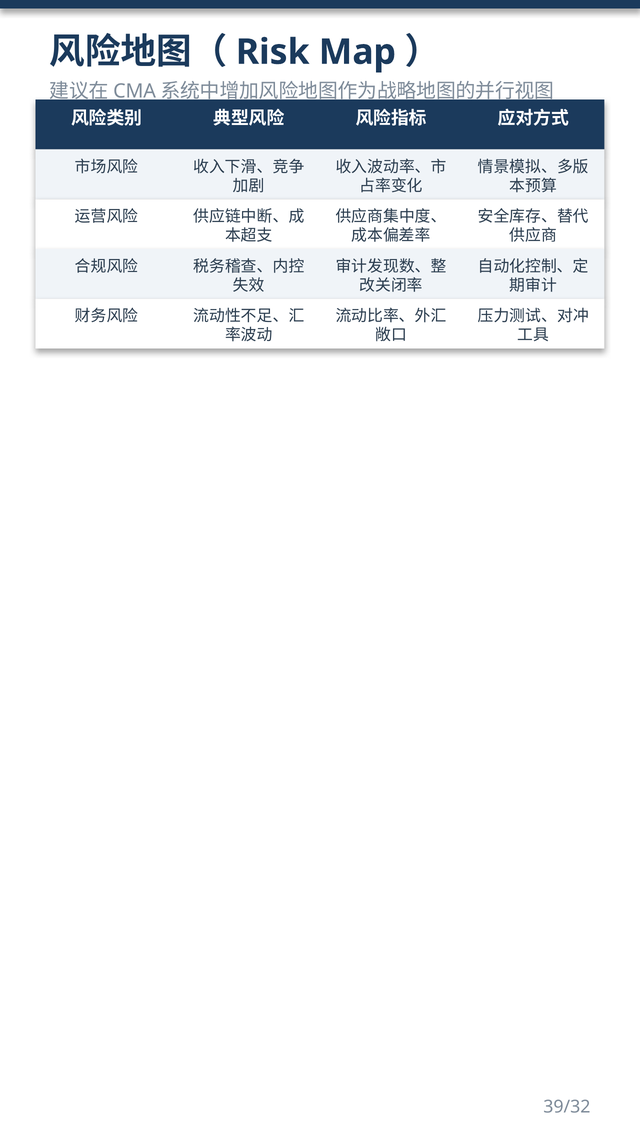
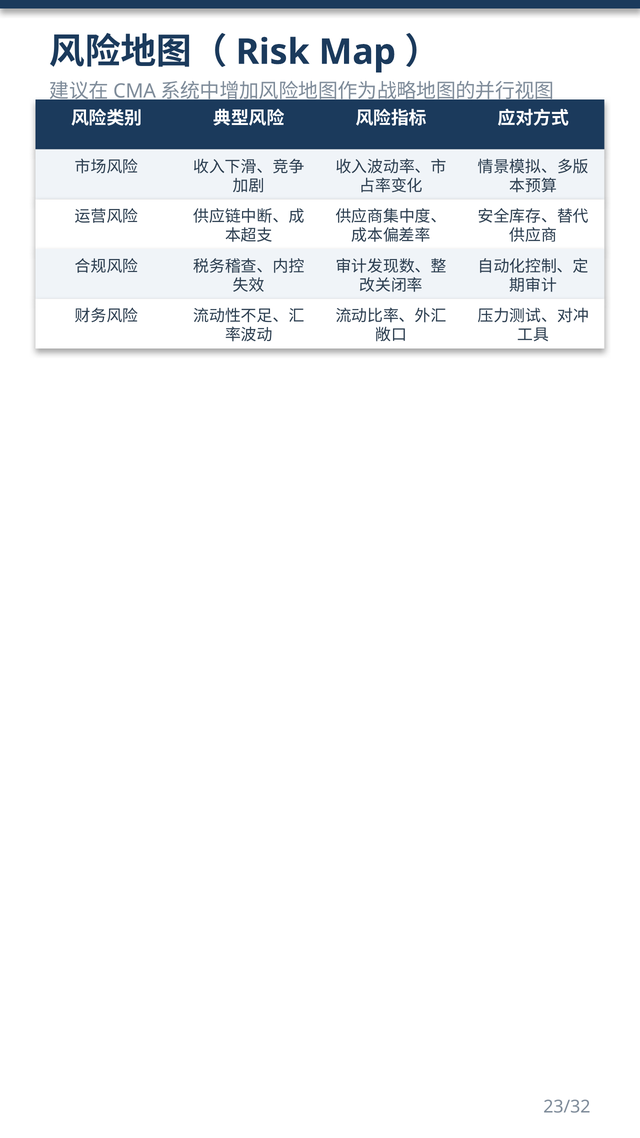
39/32: 39/32 -> 23/32
